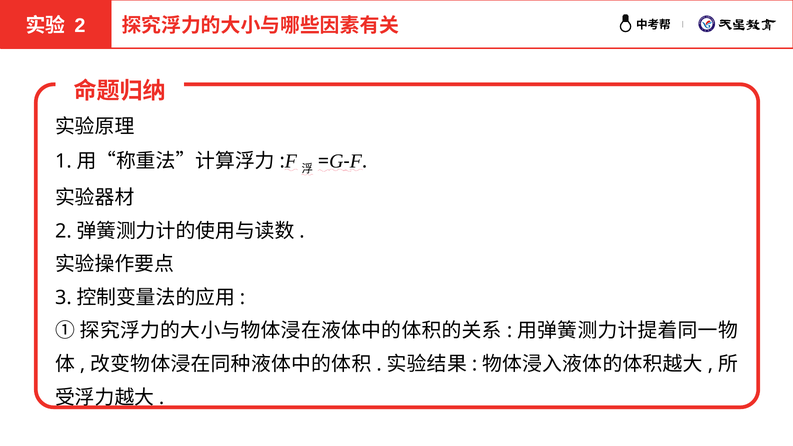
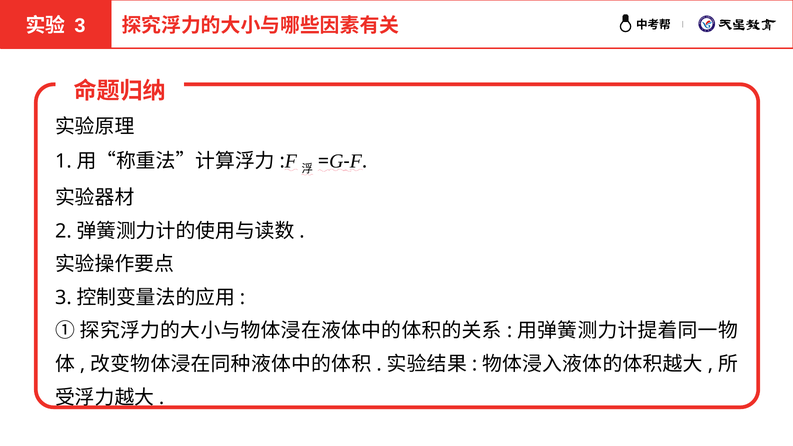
2 at (80, 26): 2 -> 3
